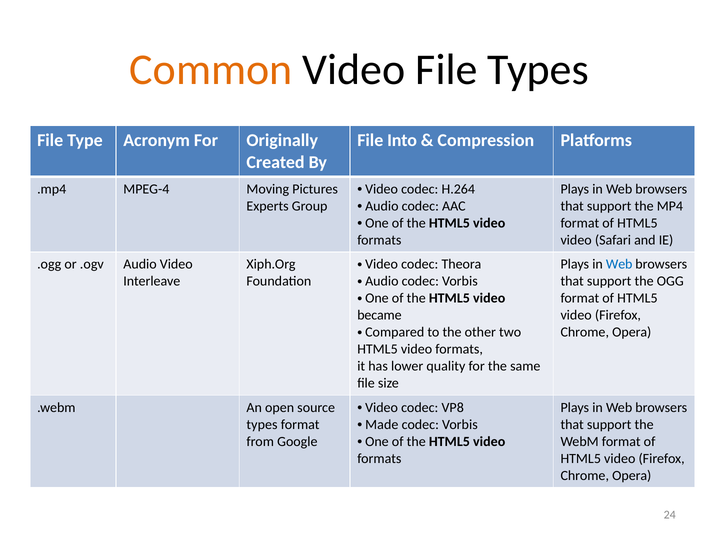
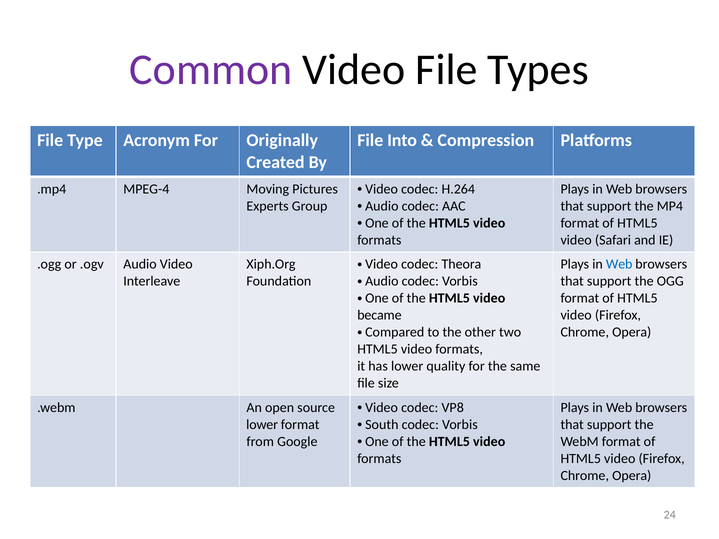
Common colour: orange -> purple
Made: Made -> South
types at (262, 425): types -> lower
